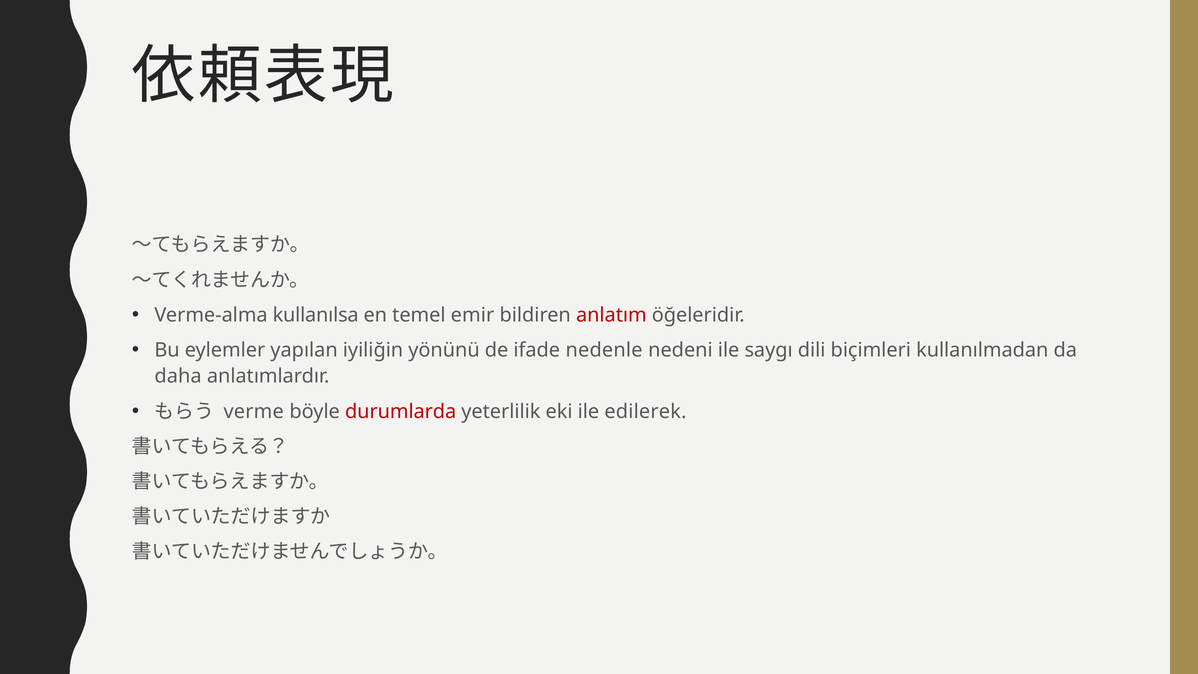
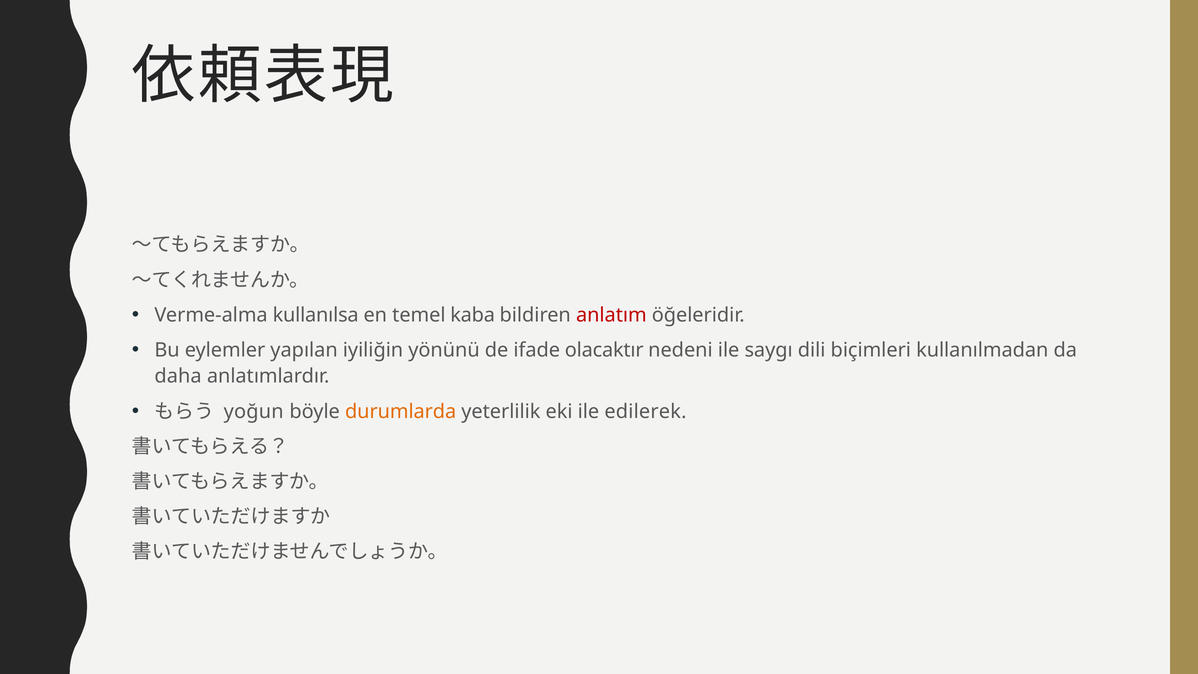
emir: emir -> kaba
nedenle: nedenle -> olacaktır
verme: verme -> yoğun
durumlarda colour: red -> orange
